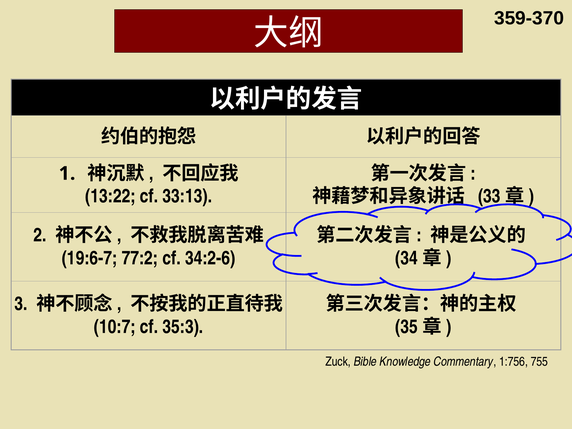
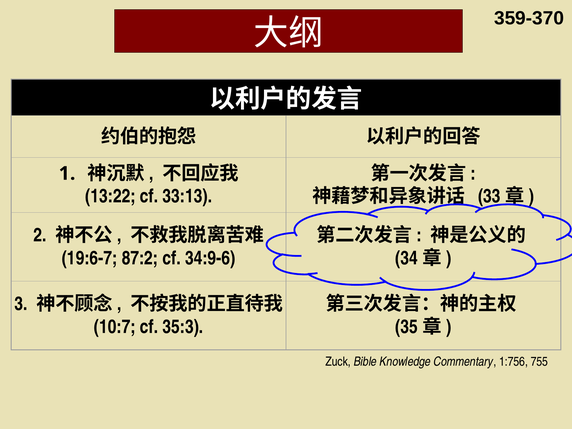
77:2: 77:2 -> 87:2
34:2-6: 34:2-6 -> 34:9-6
